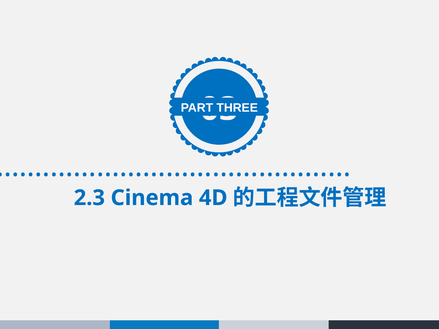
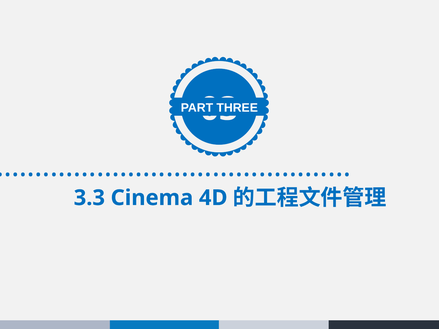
2.3: 2.3 -> 3.3
